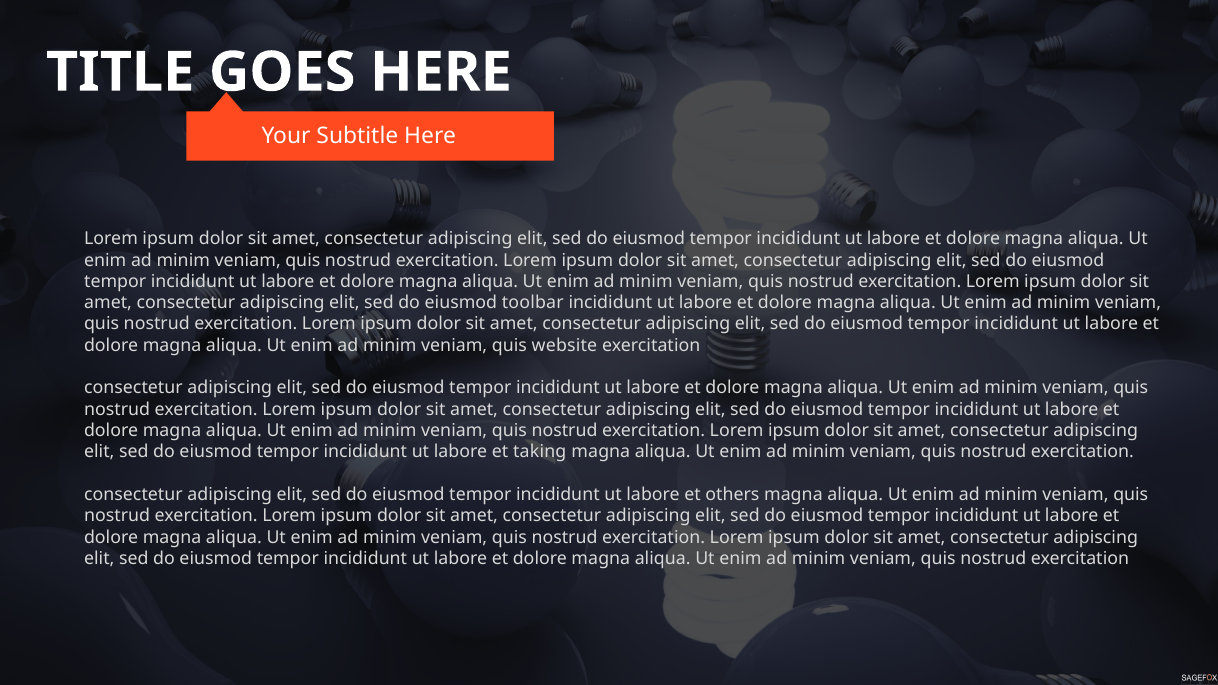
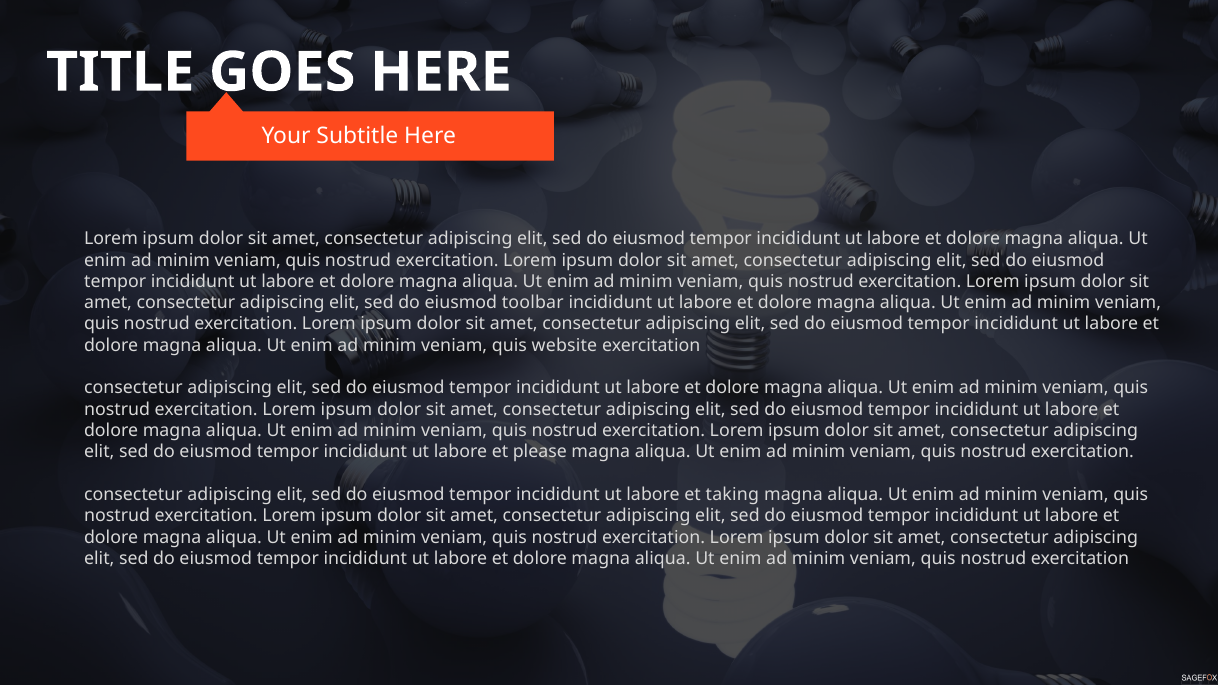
taking: taking -> please
others: others -> taking
